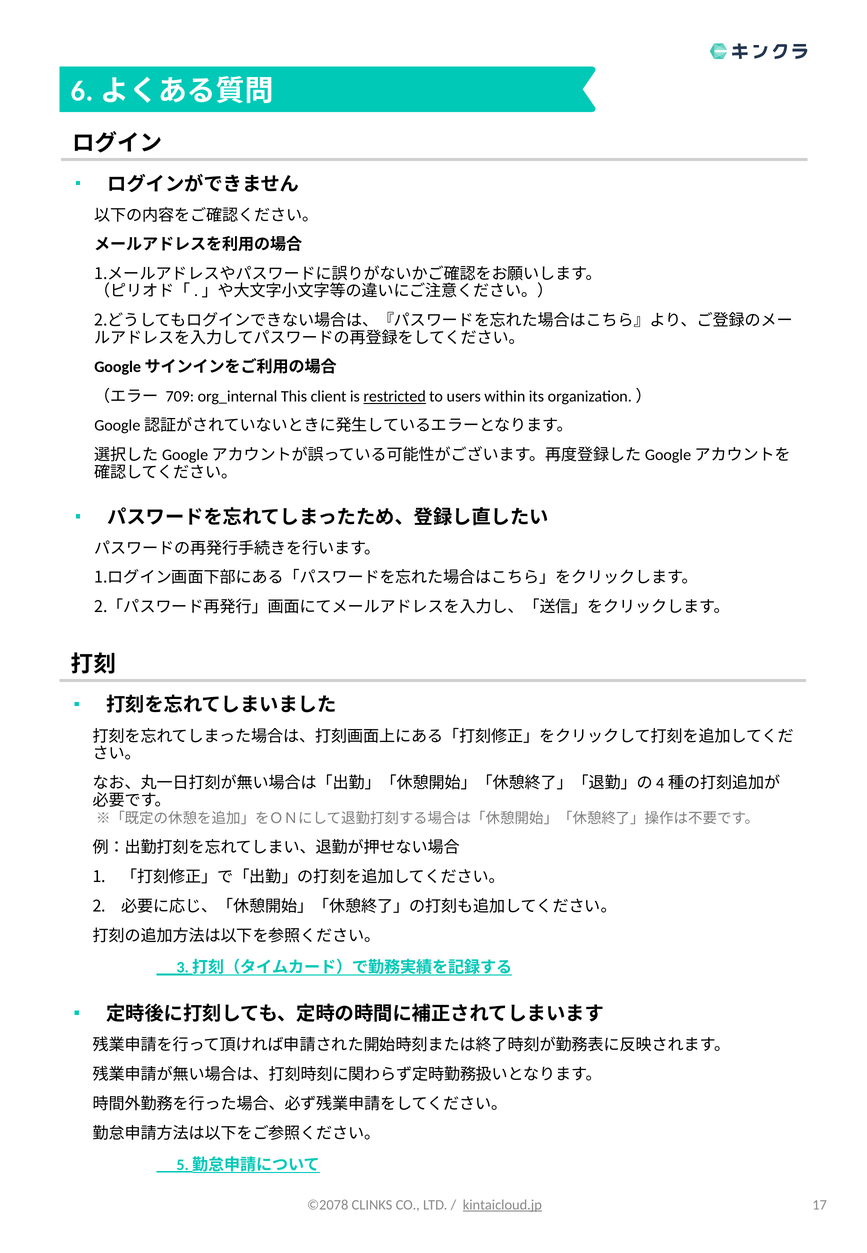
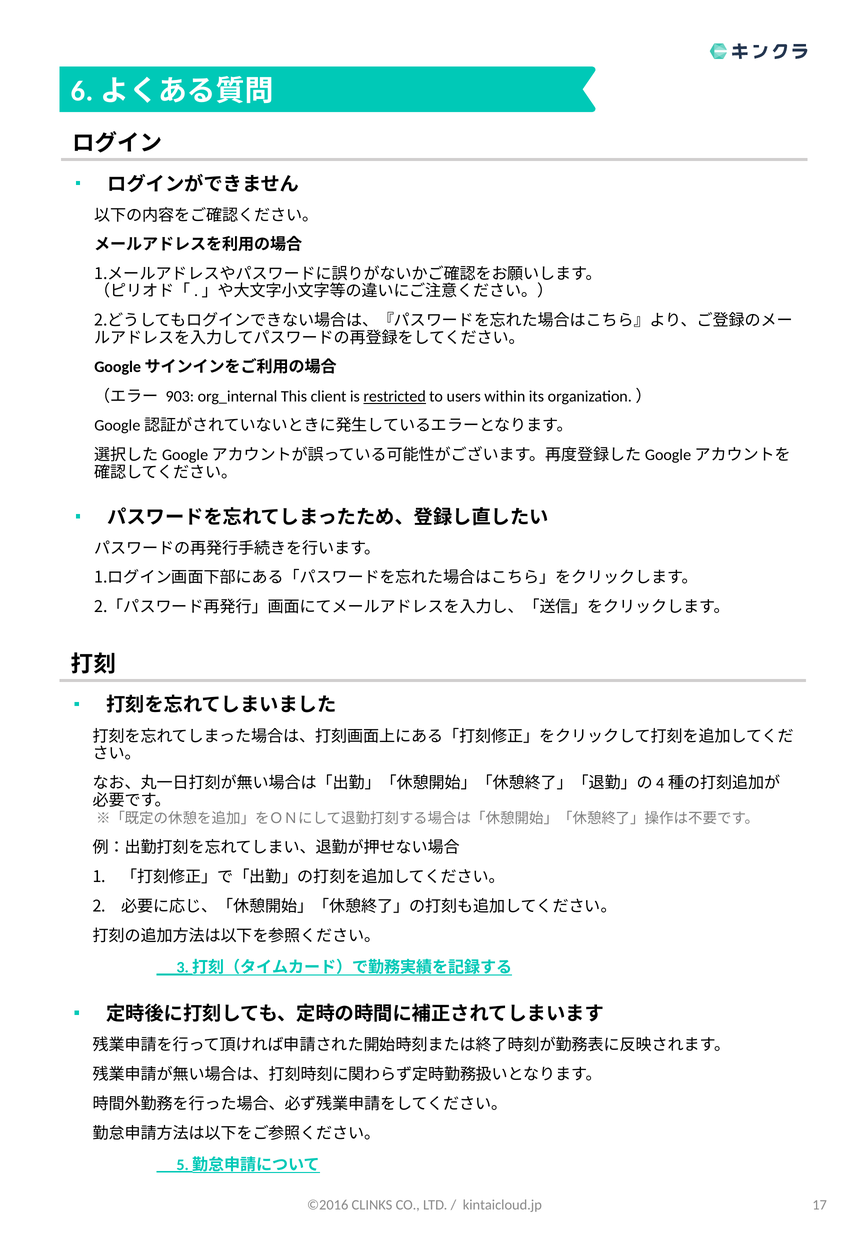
709: 709 -> 903
©2078: ©2078 -> ©2016
kintaicloud.jp underline: present -> none
